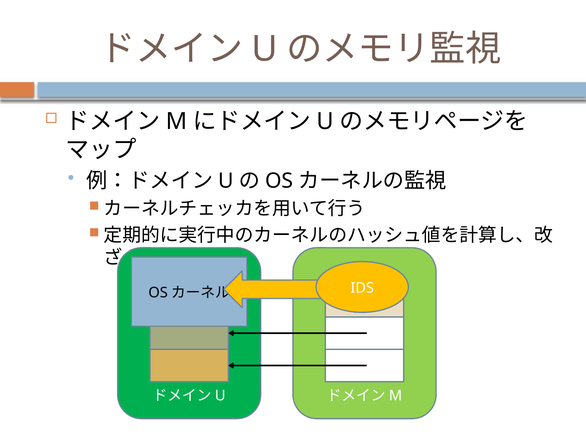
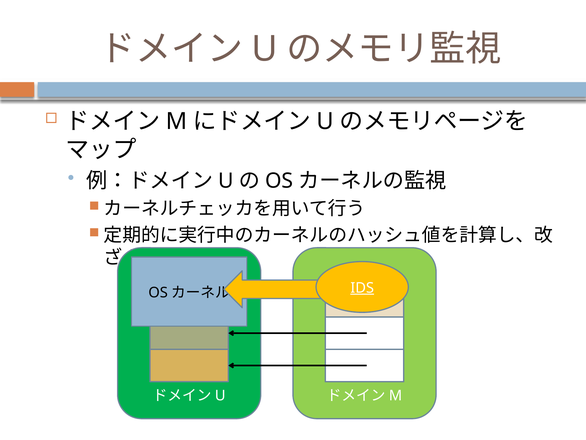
IDS underline: none -> present
